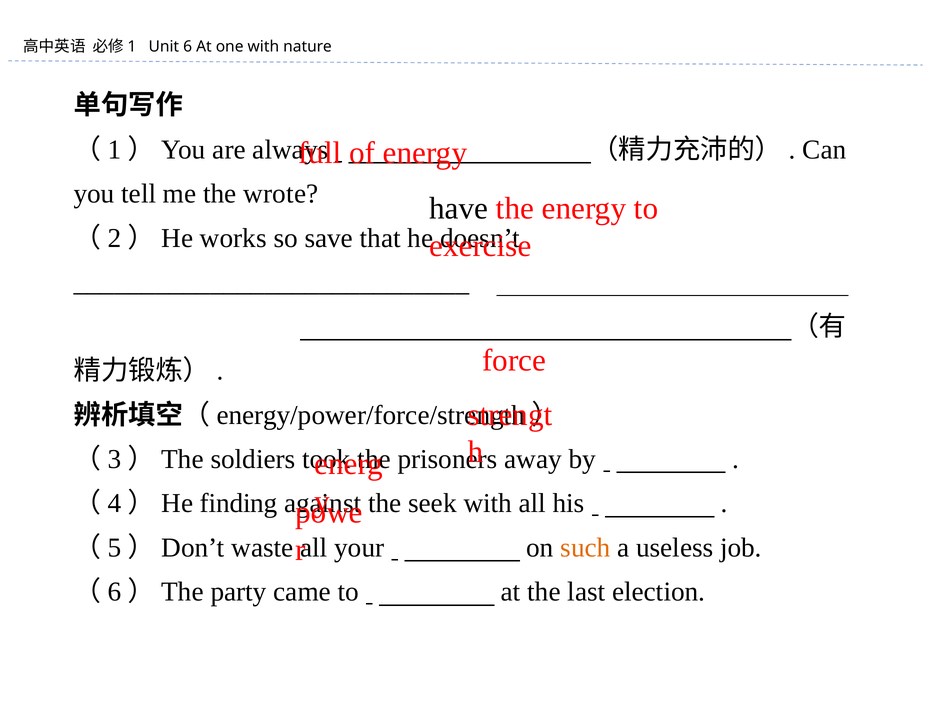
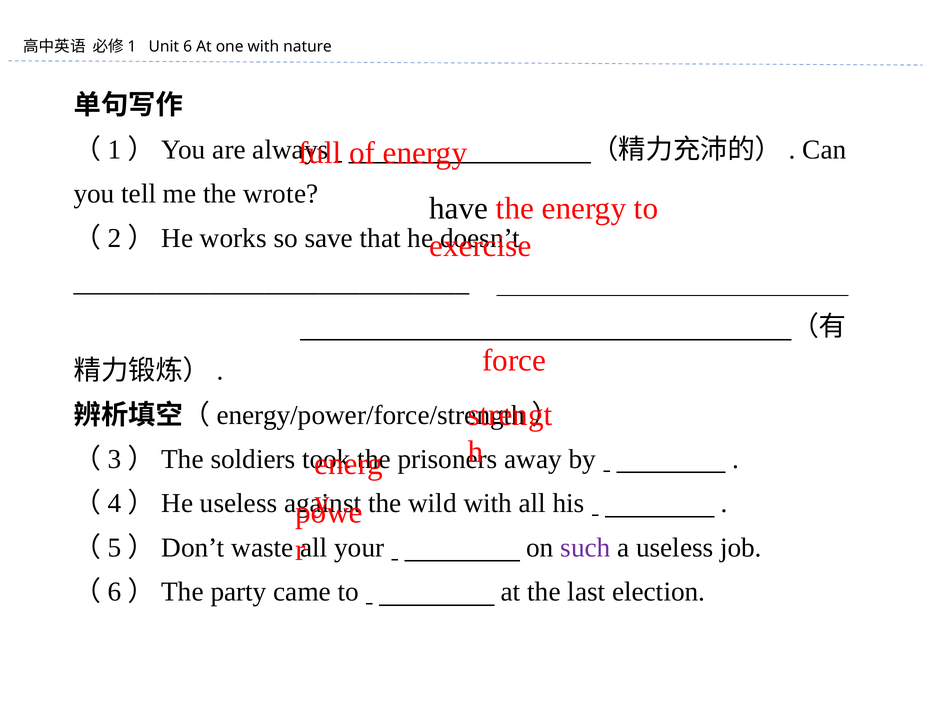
（4）He finding: finding -> useless
seek: seek -> wild
such colour: orange -> purple
